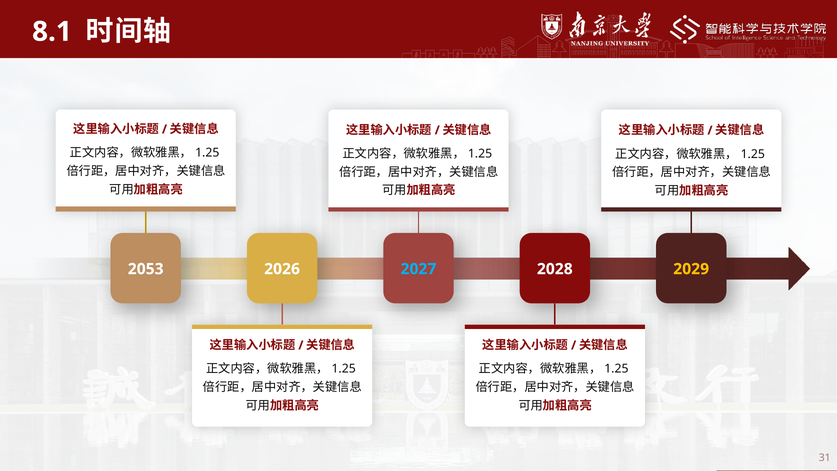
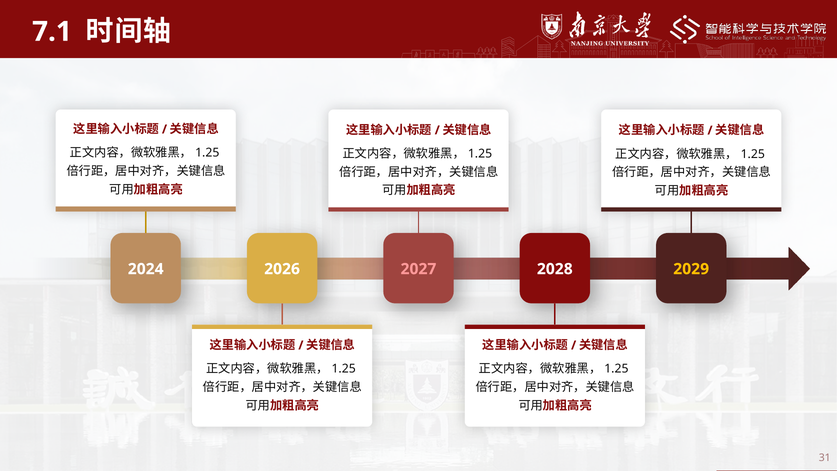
8.1: 8.1 -> 7.1
2053: 2053 -> 2024
2027 colour: light blue -> pink
